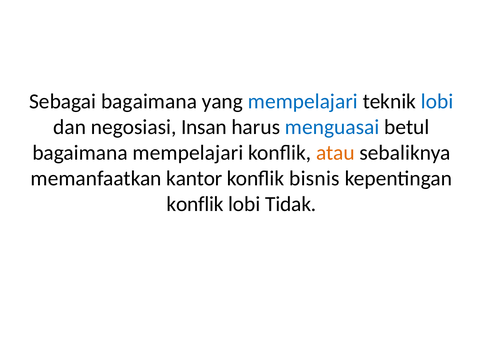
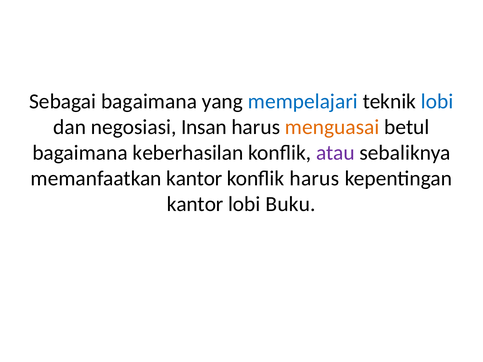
menguasai colour: blue -> orange
bagaimana mempelajari: mempelajari -> keberhasilan
atau colour: orange -> purple
konflik bisnis: bisnis -> harus
konflik at (195, 204): konflik -> kantor
Tidak: Tidak -> Buku
